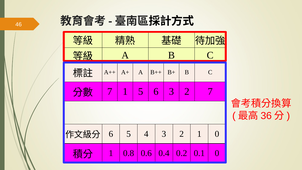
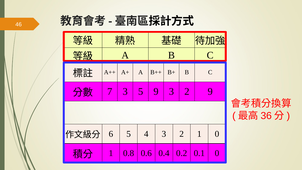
7 1: 1 -> 3
5 6: 6 -> 9
2 7: 7 -> 9
